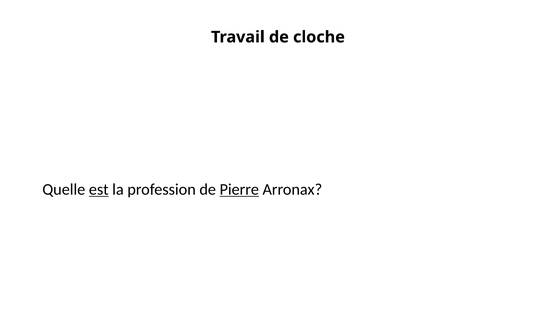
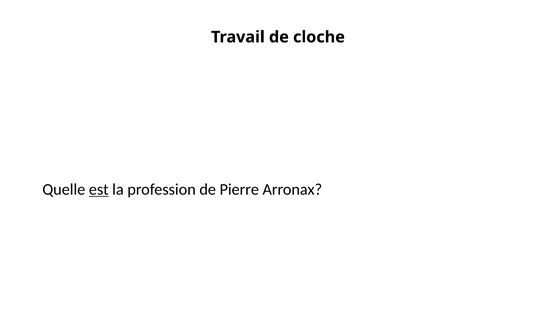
Pierre underline: present -> none
